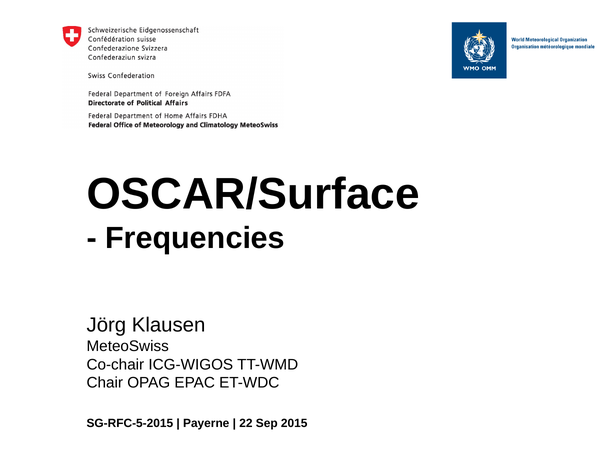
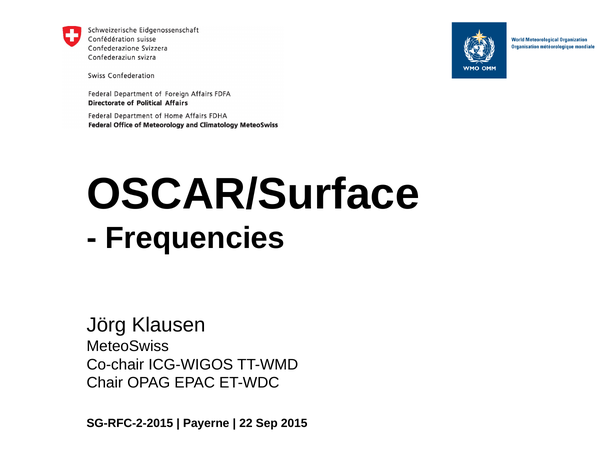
SG-RFC-5-2015: SG-RFC-5-2015 -> SG-RFC-2-2015
